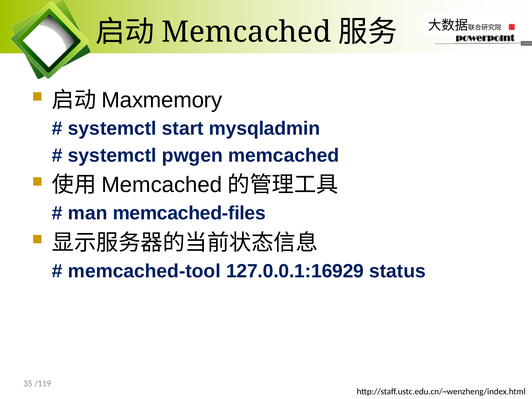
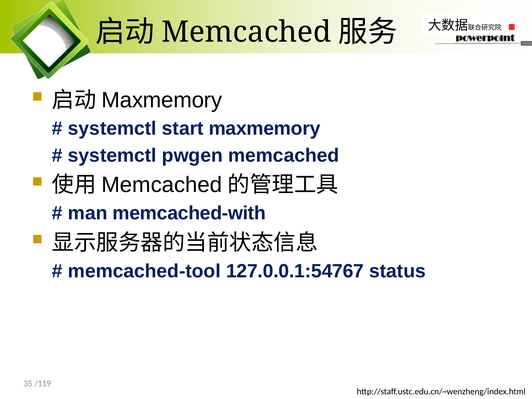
start mysqladmin: mysqladmin -> maxmemory
memcached-files: memcached-files -> memcached-with
127.0.0.1:16929: 127.0.0.1:16929 -> 127.0.0.1:54767
